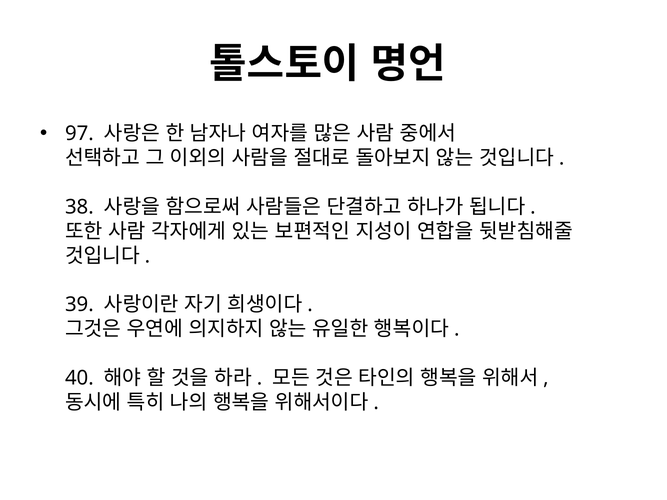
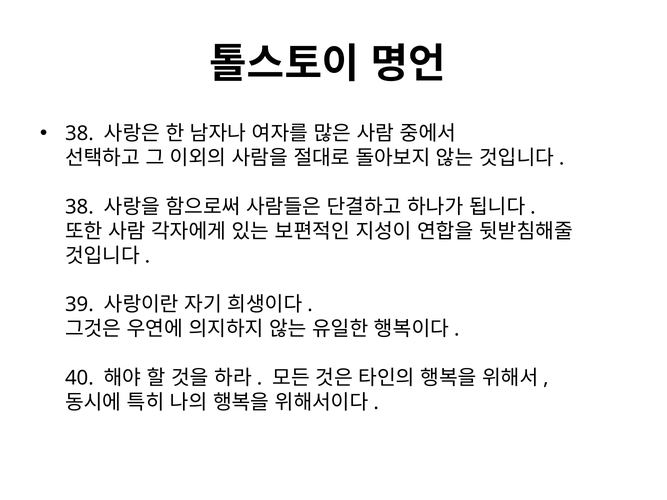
97 at (79, 134): 97 -> 38
